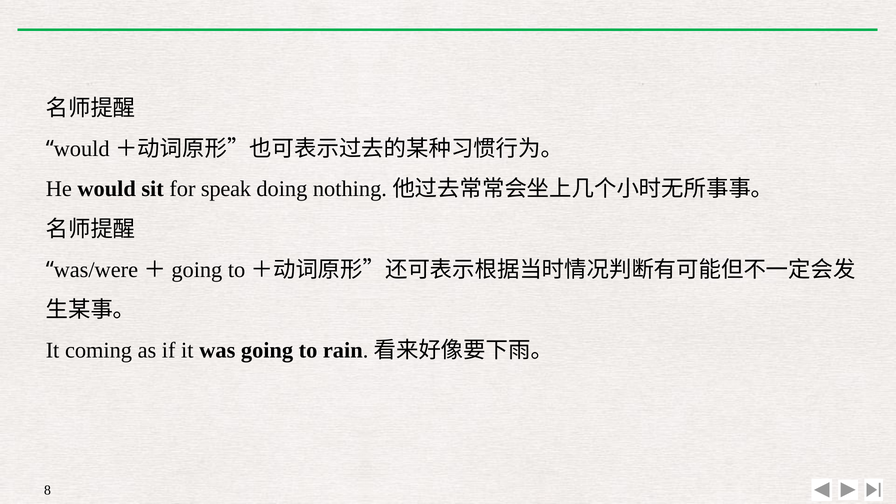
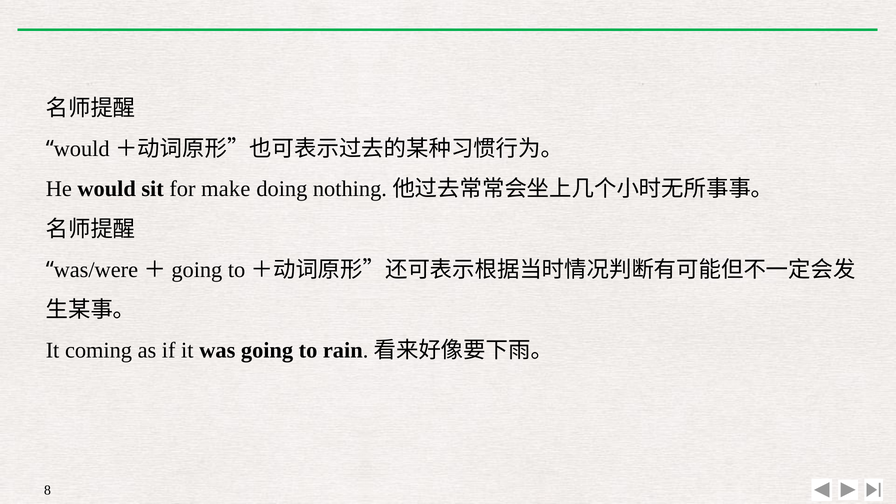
speak: speak -> make
